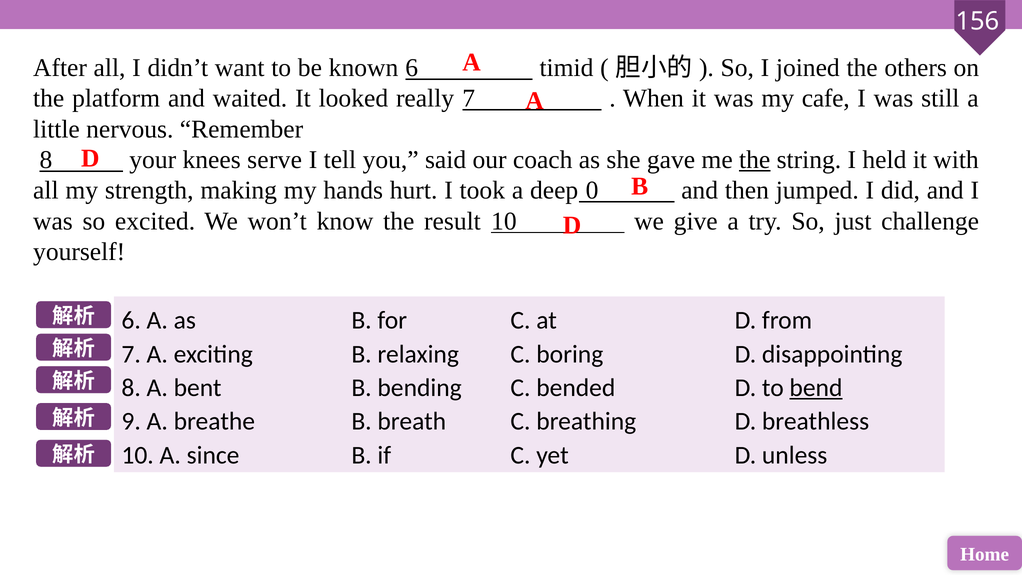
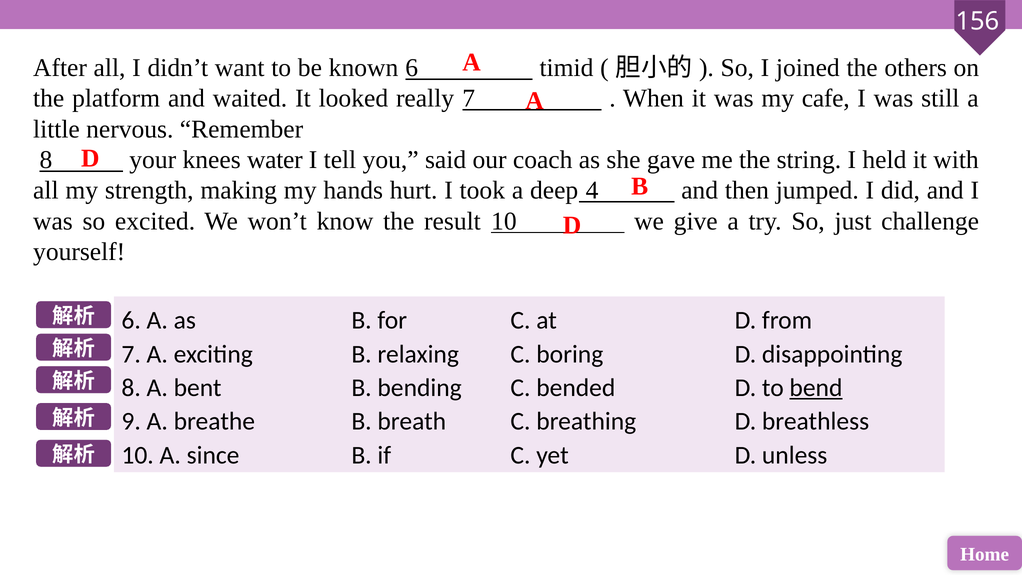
serve: serve -> water
the at (755, 160) underline: present -> none
0: 0 -> 4
